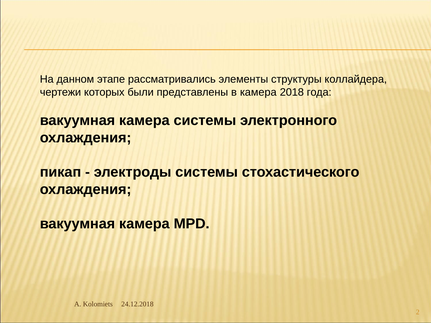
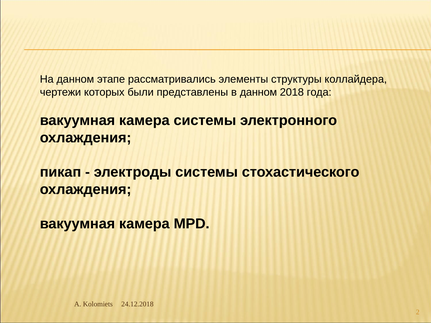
в камера: камера -> данном
